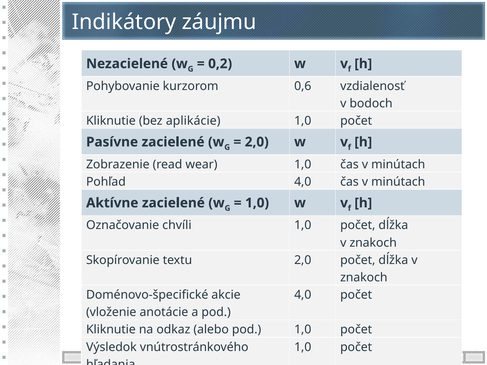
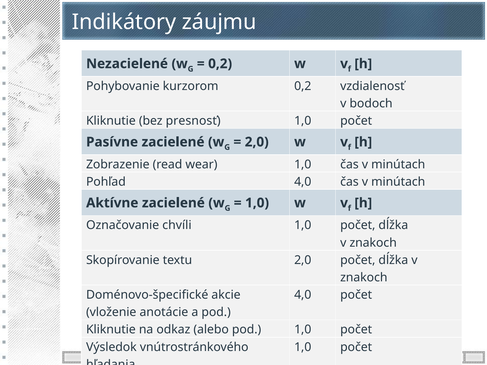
kurzorom 0,6: 0,6 -> 0,2
aplikácie: aplikácie -> presnosť
